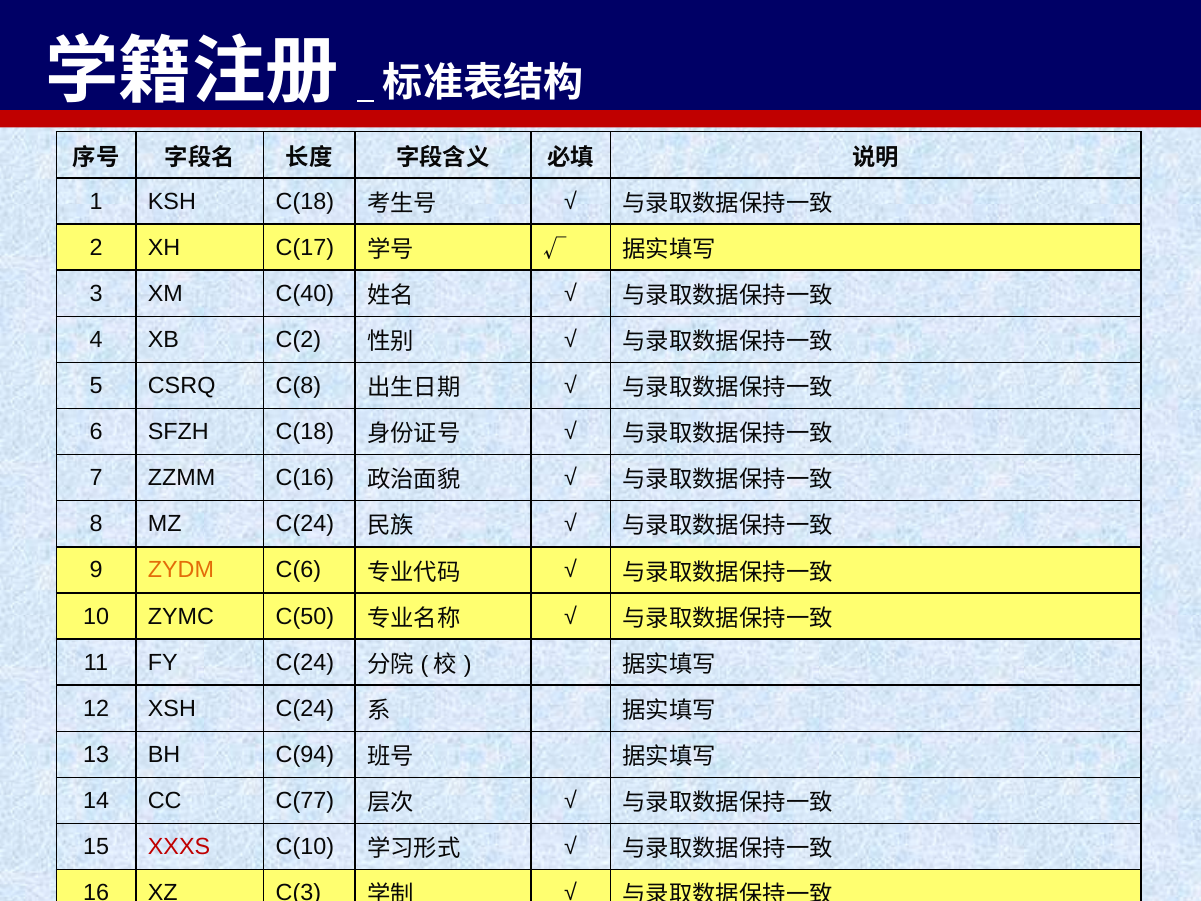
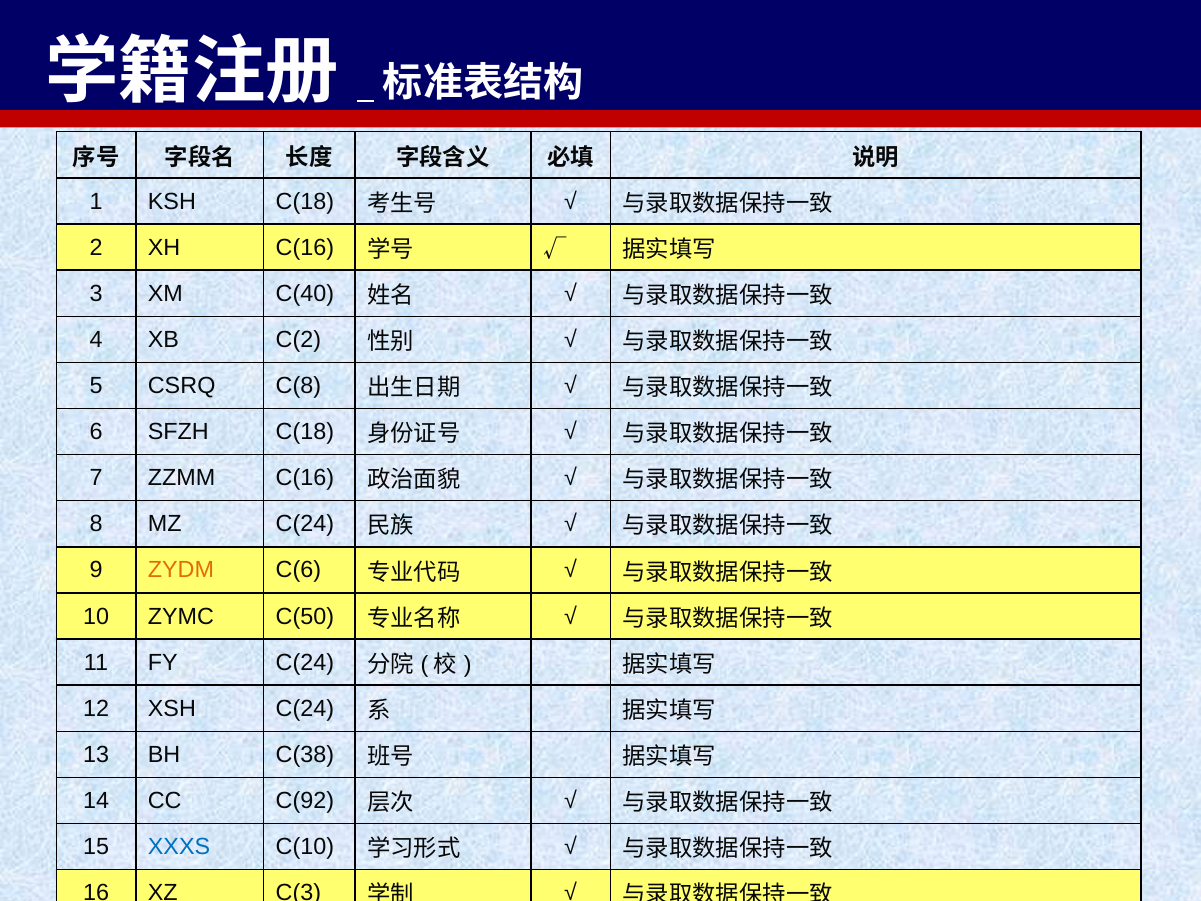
XH C(17: C(17 -> C(16
C(94: C(94 -> C(38
C(77: C(77 -> C(92
XXXS colour: red -> blue
